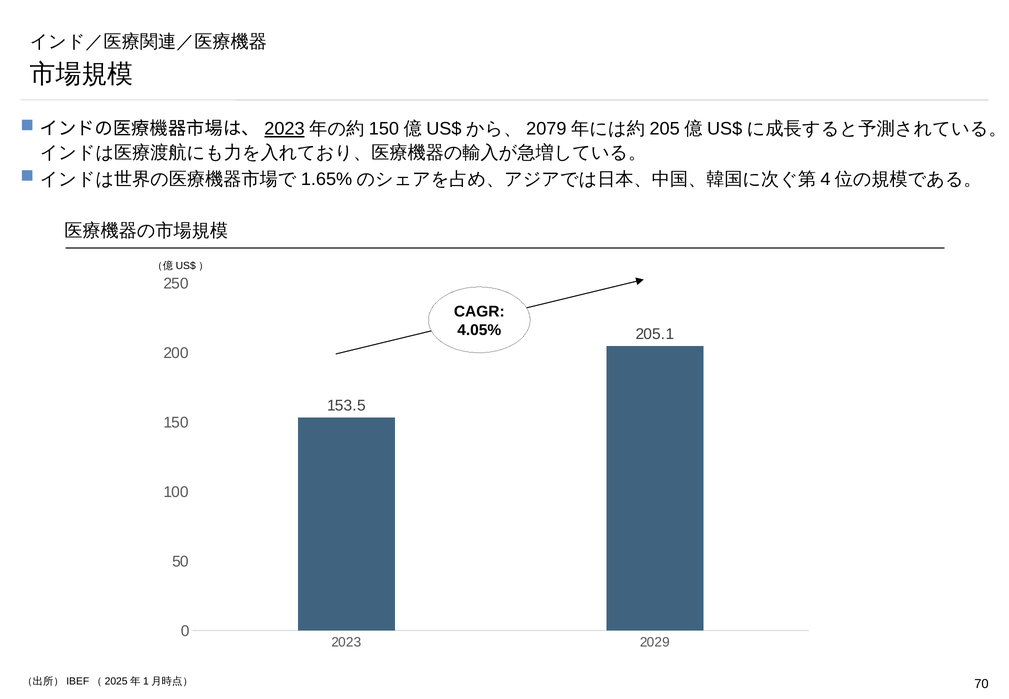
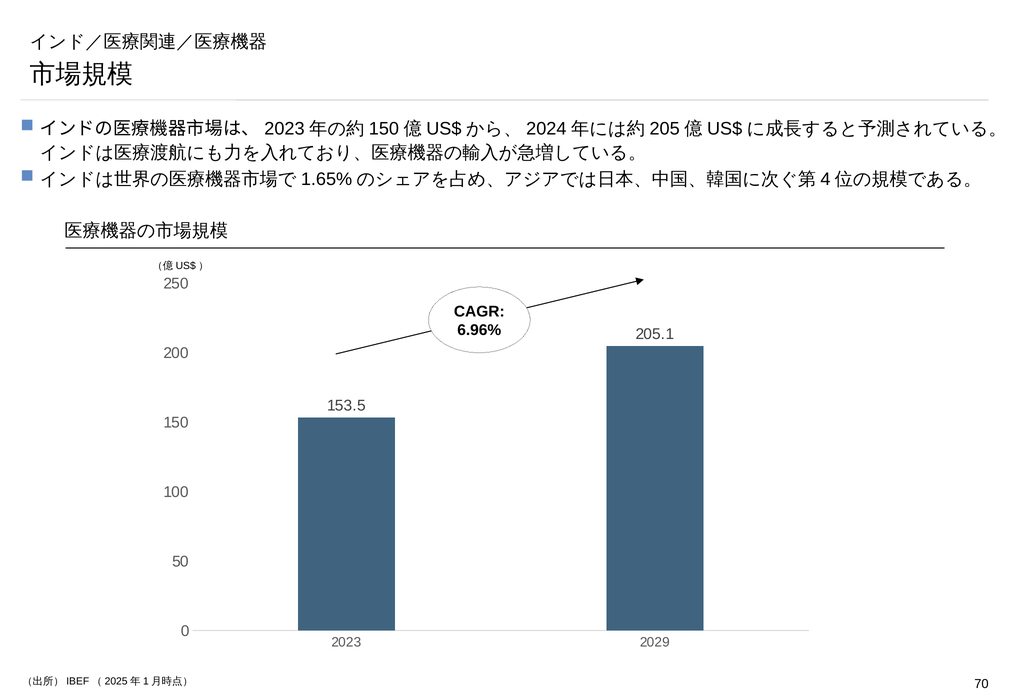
2023 at (284, 129) underline: present -> none
2079: 2079 -> 2024
4.05%: 4.05% -> 6.96%
